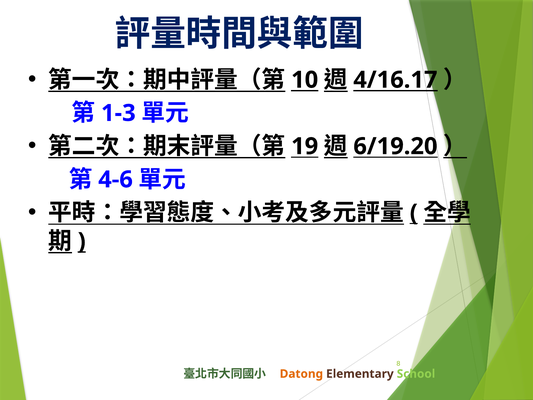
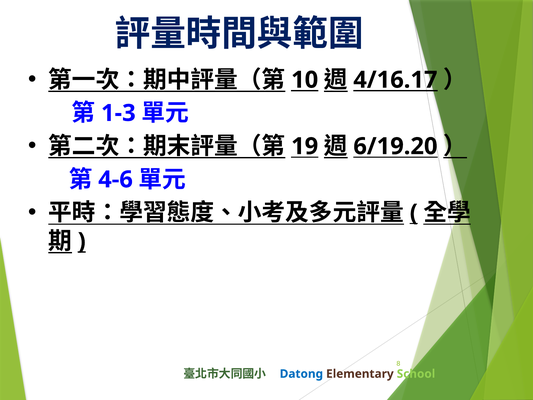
Datong colour: orange -> blue
